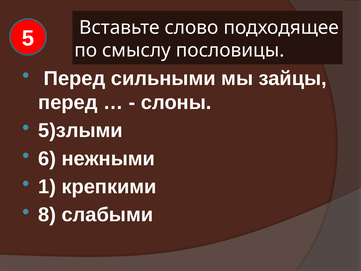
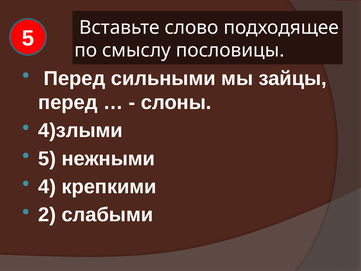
5)злыми: 5)злыми -> 4)злыми
6 at (47, 159): 6 -> 5
1: 1 -> 4
8: 8 -> 2
